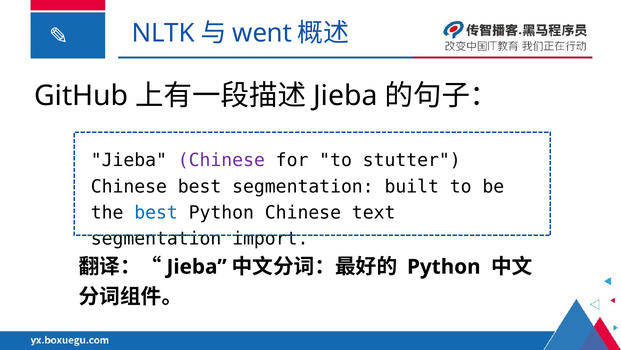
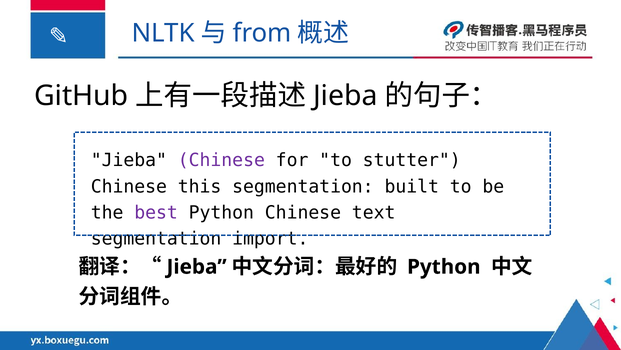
went: went -> from
Chinese best: best -> this
best at (156, 212) colour: blue -> purple
